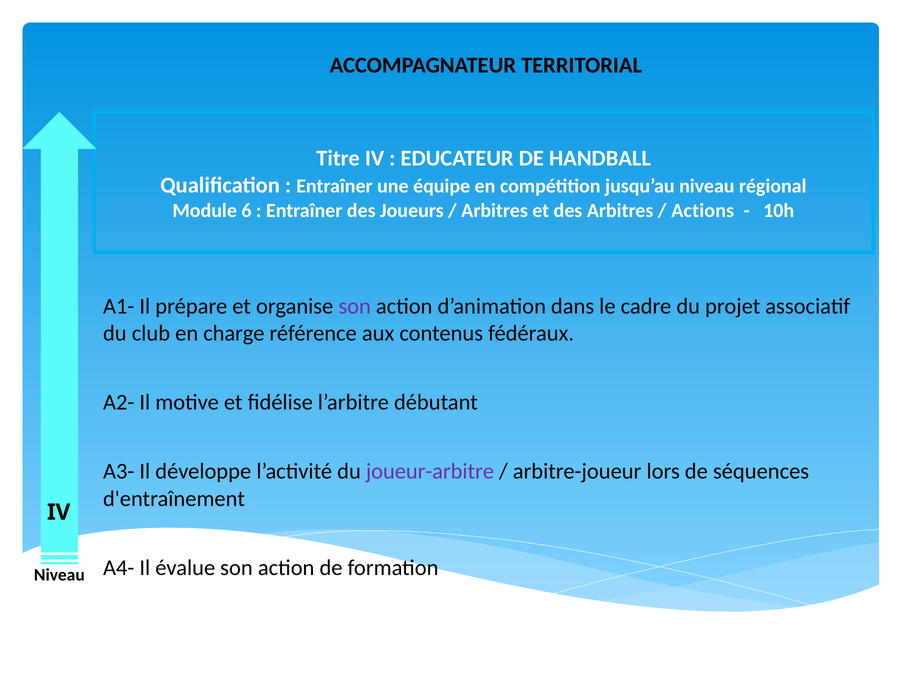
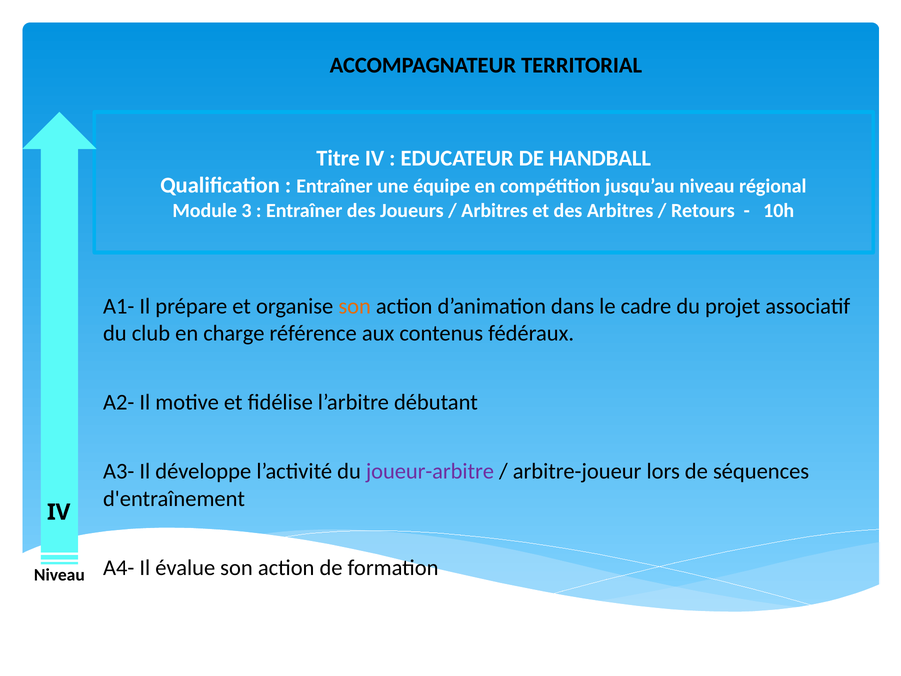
6: 6 -> 3
Actions: Actions -> Retours
son at (355, 306) colour: purple -> orange
